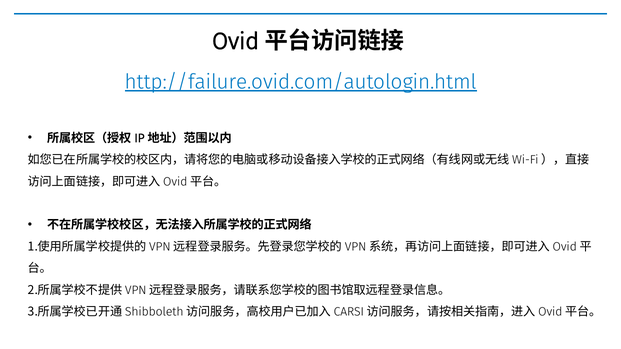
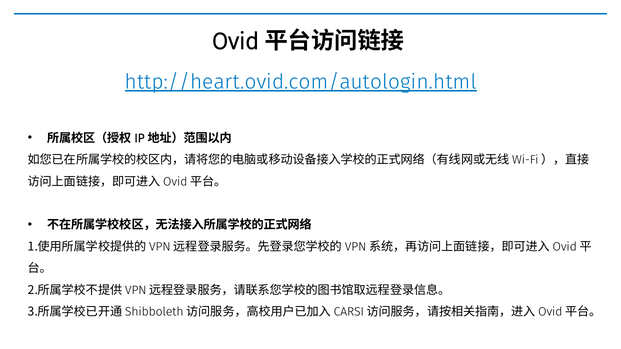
http://failure.ovid.com/autologin.html: http://failure.ovid.com/autologin.html -> http://heart.ovid.com/autologin.html
